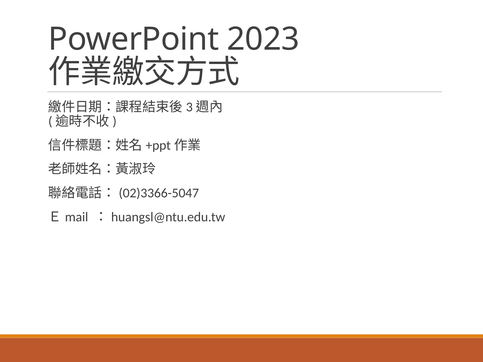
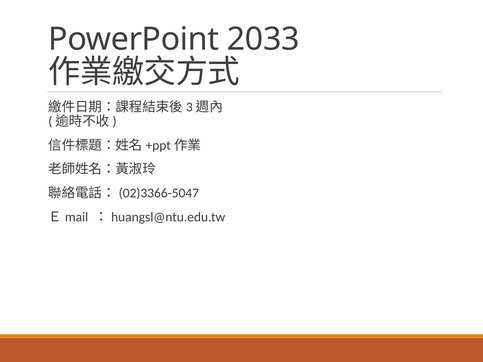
2023: 2023 -> 2033
